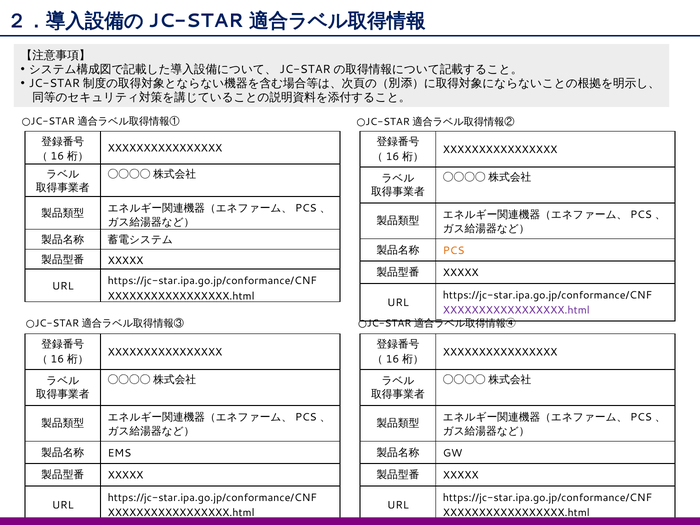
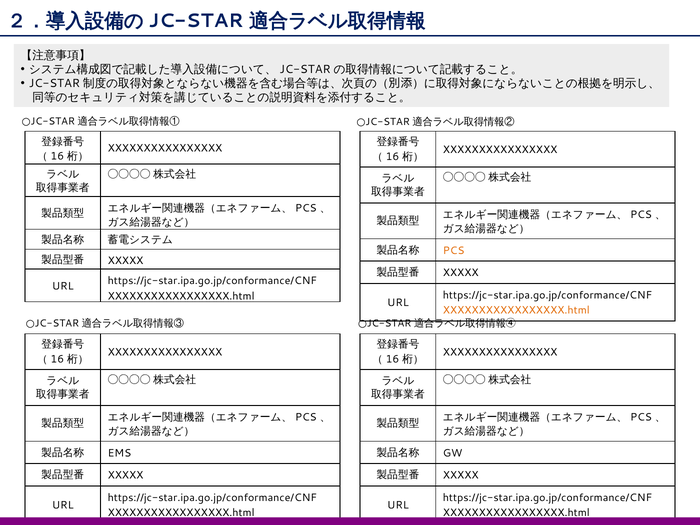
XXXXXXXXXXXXXXXXX.html at (516, 310) colour: purple -> orange
